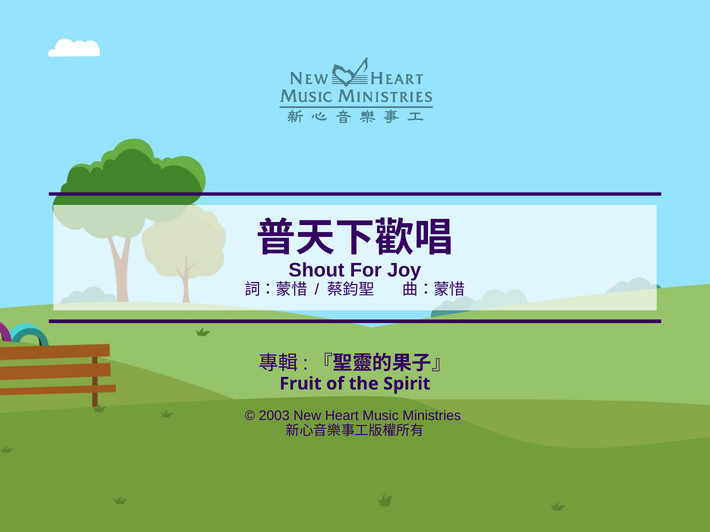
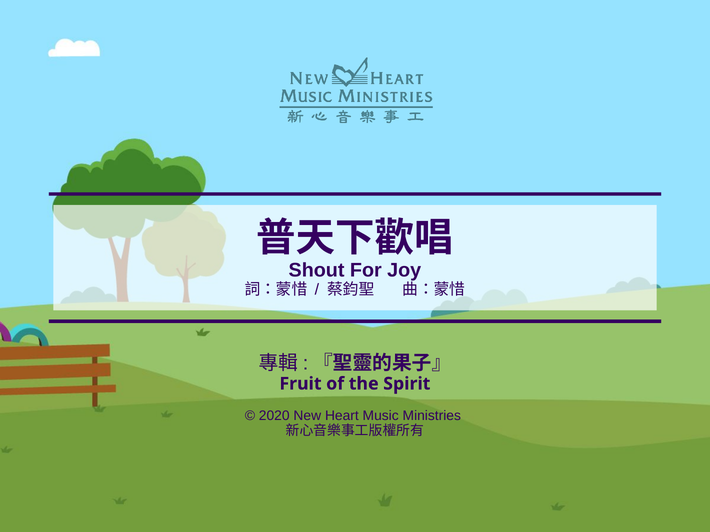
2003: 2003 -> 2020
